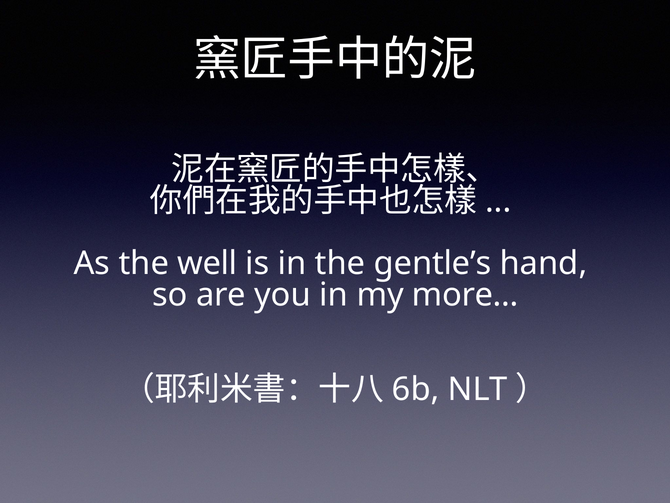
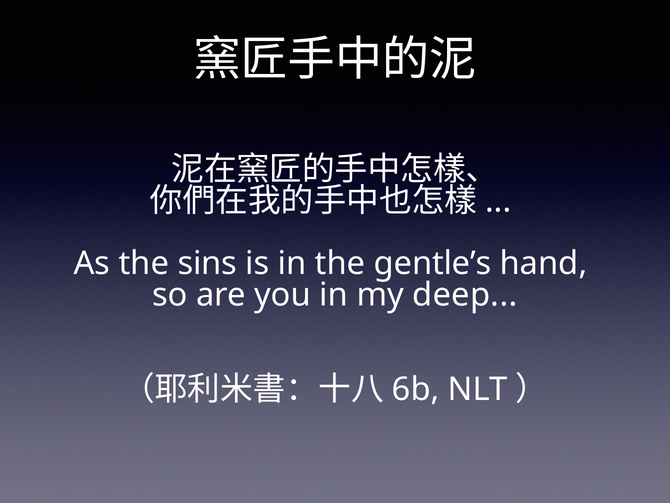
well: well -> sins
more: more -> deep
